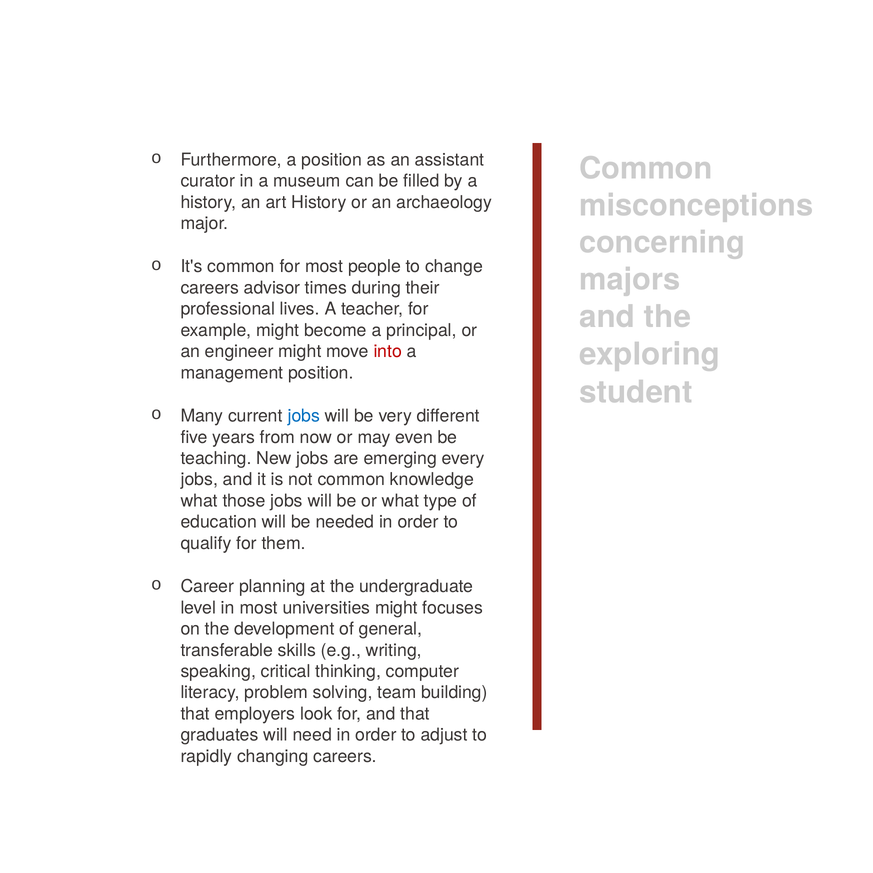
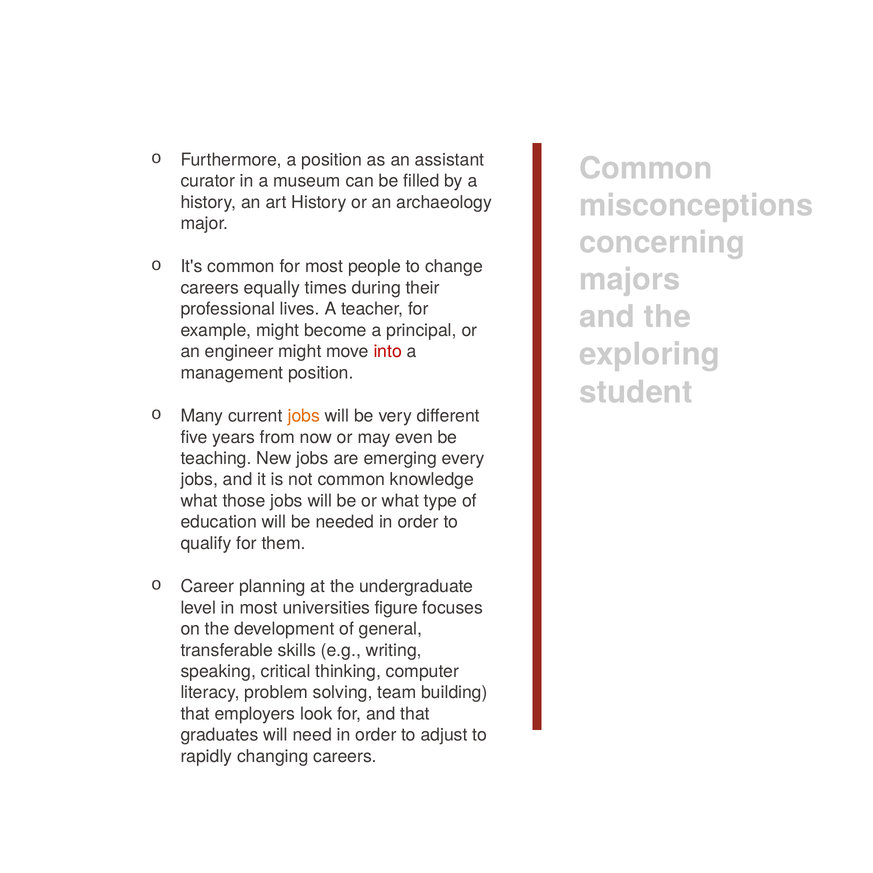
advisor: advisor -> equally
jobs at (304, 416) colour: blue -> orange
universities might: might -> figure
